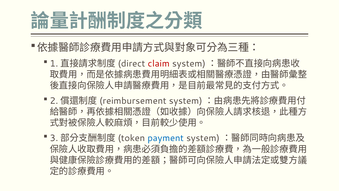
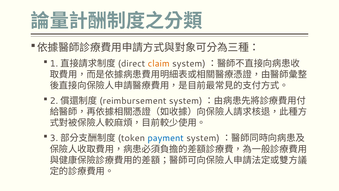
claim colour: red -> orange
